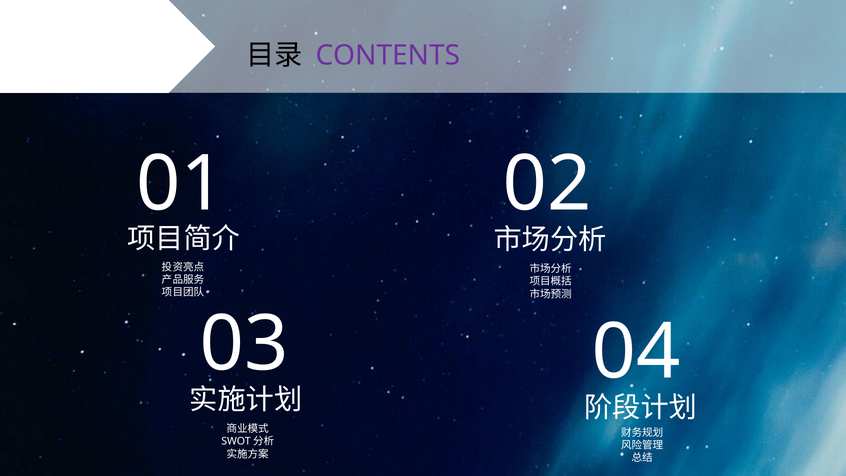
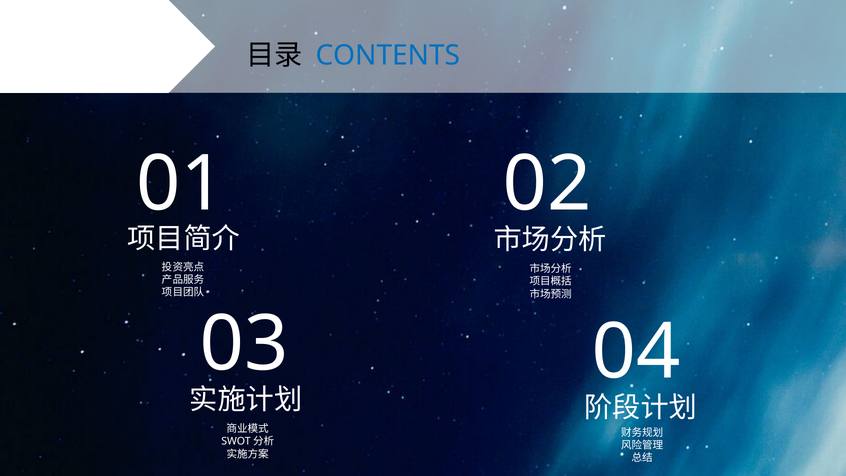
CONTENTS colour: purple -> blue
